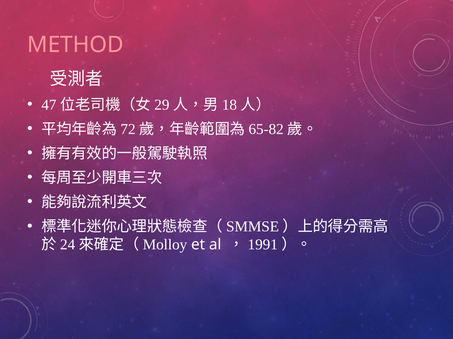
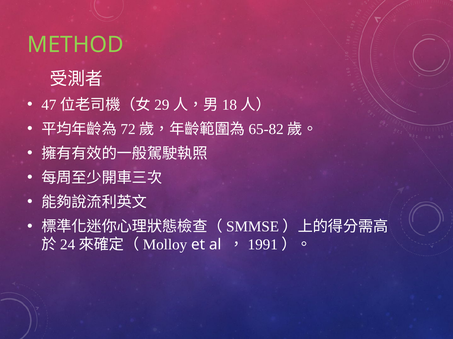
METHOD colour: pink -> light green
